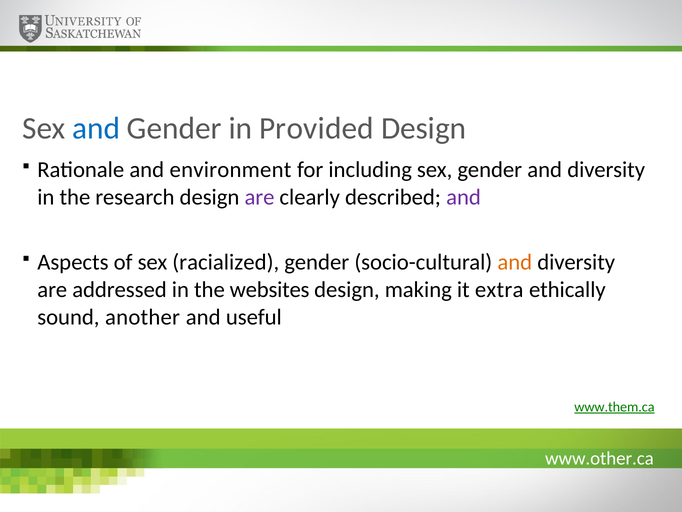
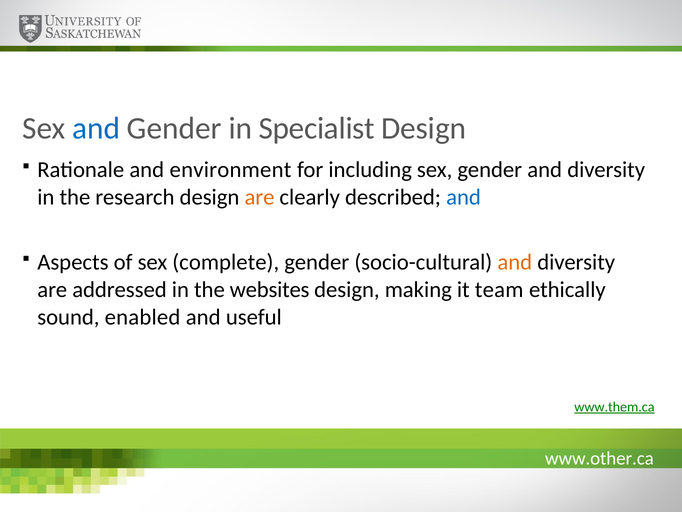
Provided: Provided -> Specialist
are at (260, 197) colour: purple -> orange
and at (464, 197) colour: purple -> blue
racialized: racialized -> complete
extra: extra -> team
another: another -> enabled
